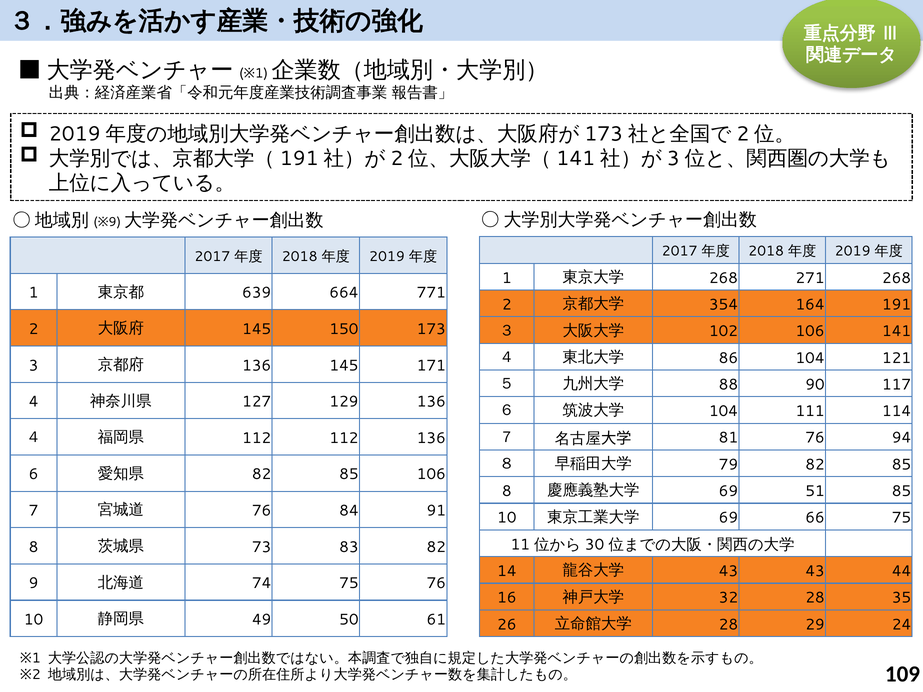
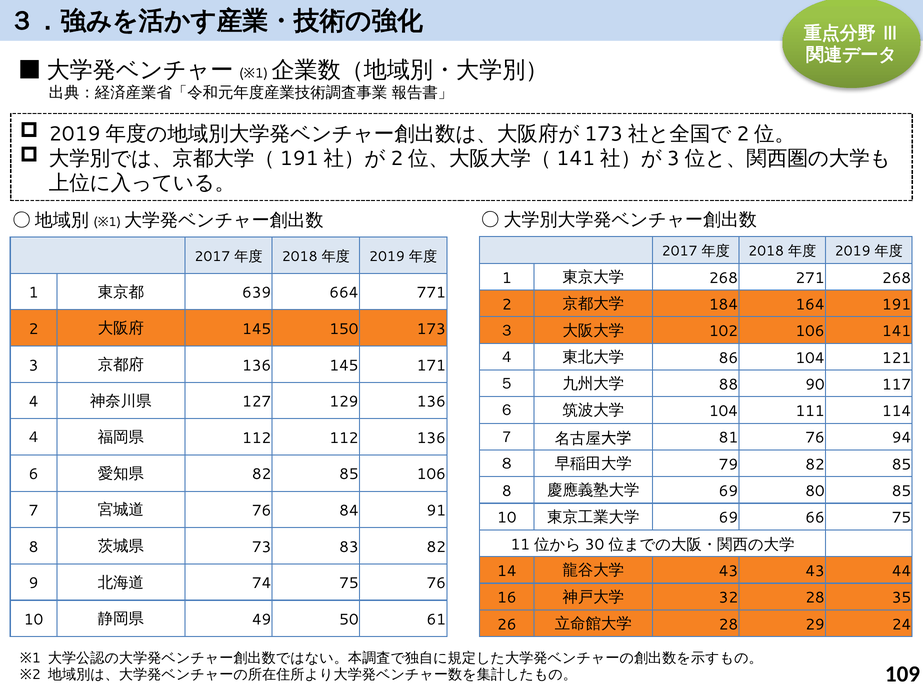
9 at (115, 222): 9 -> 1
354: 354 -> 184
51: 51 -> 80
